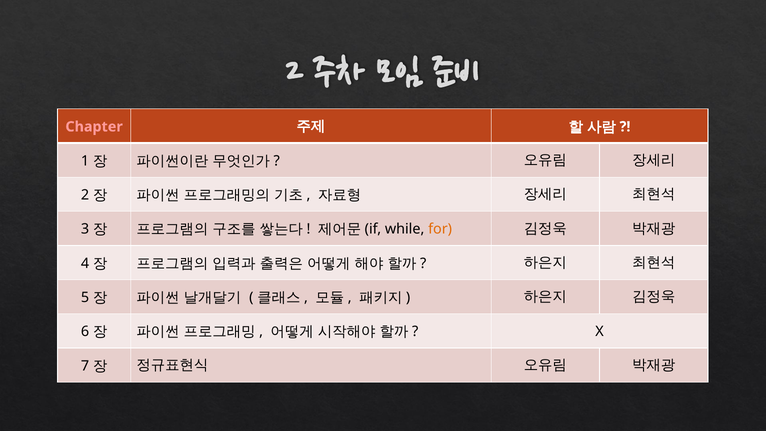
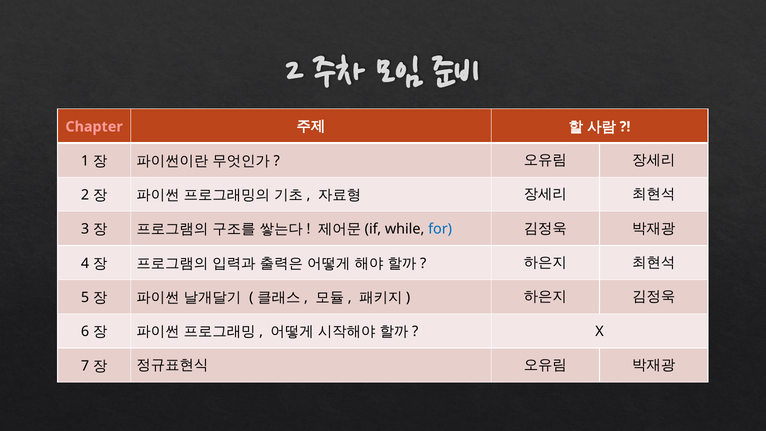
for colour: orange -> blue
